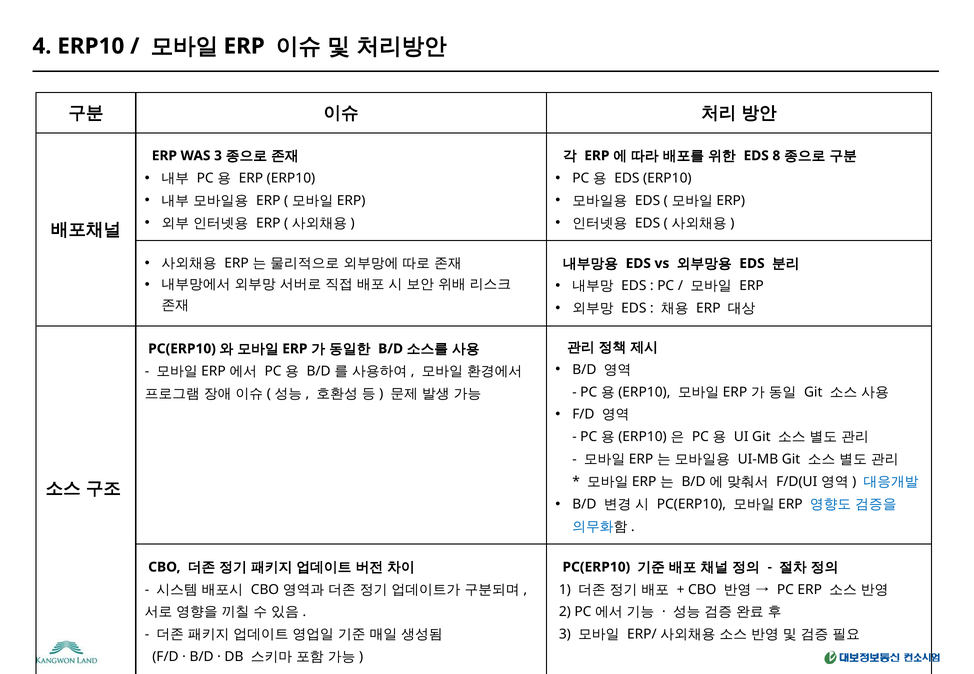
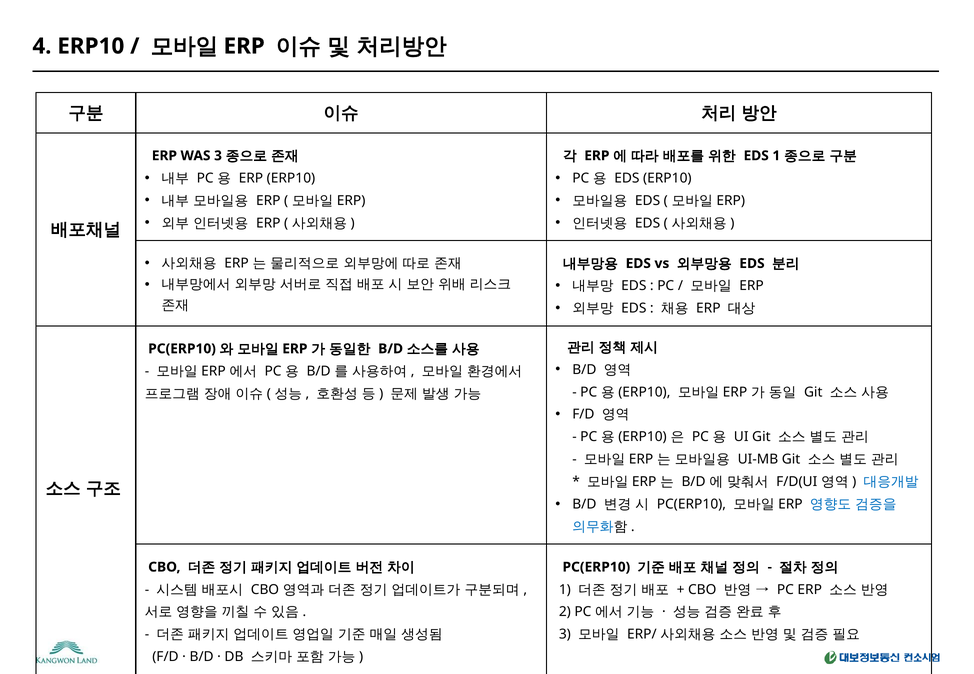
EDS 8: 8 -> 1
